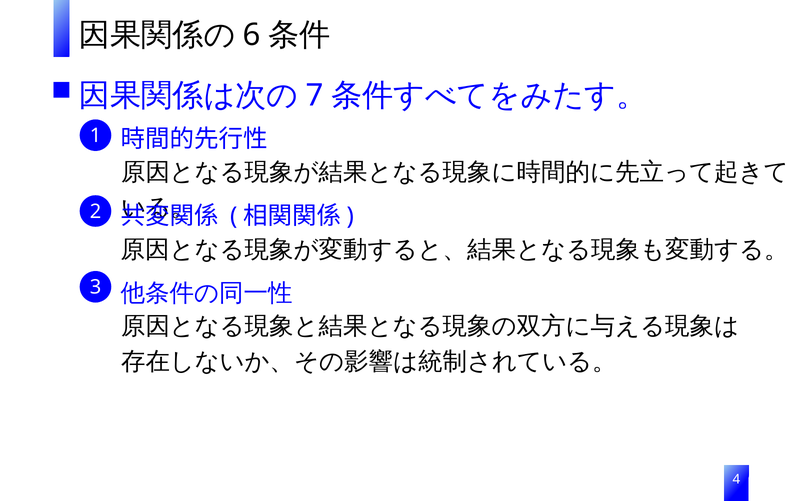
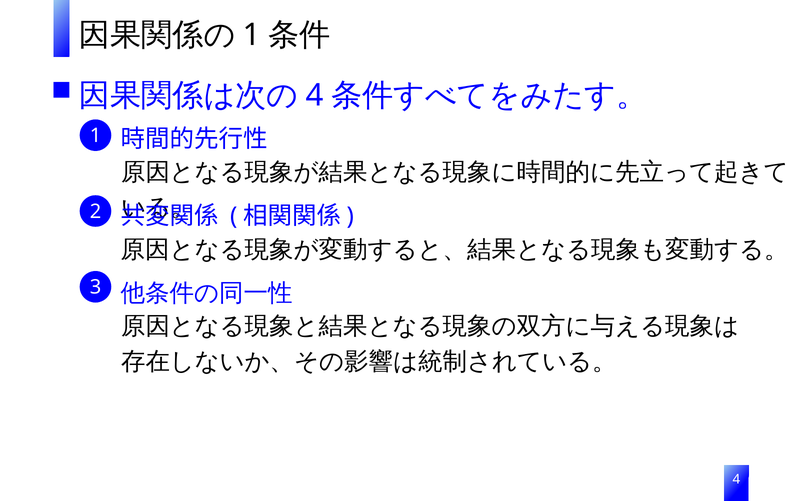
6 at (252, 35): 6 -> 1
7 at (315, 95): 7 -> 4
